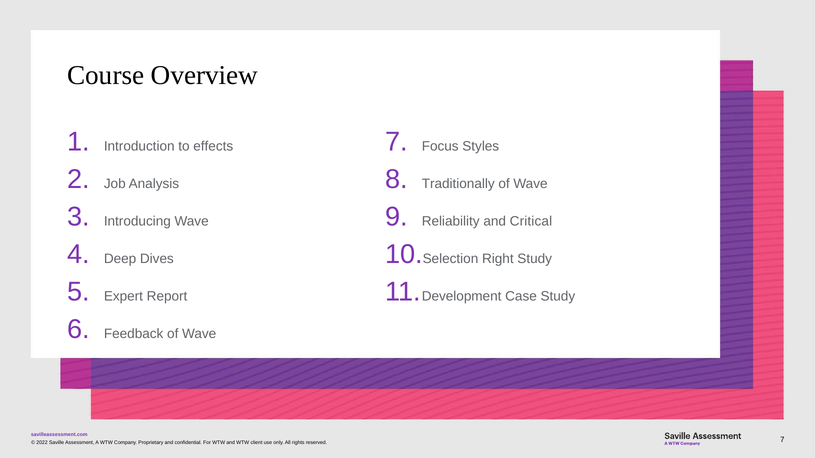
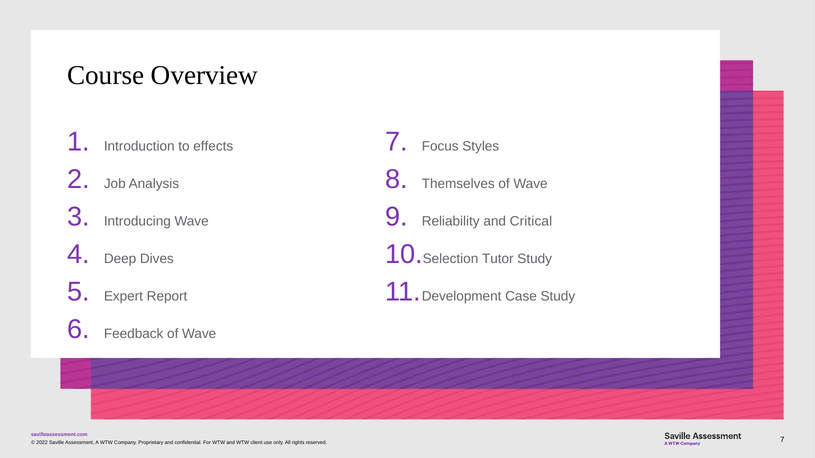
Traditionally: Traditionally -> Themselves
Right: Right -> Tutor
